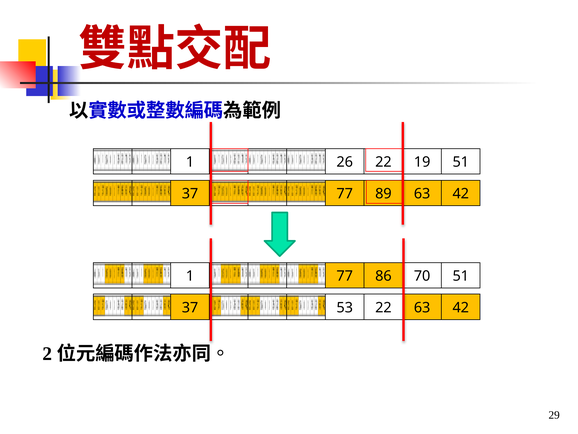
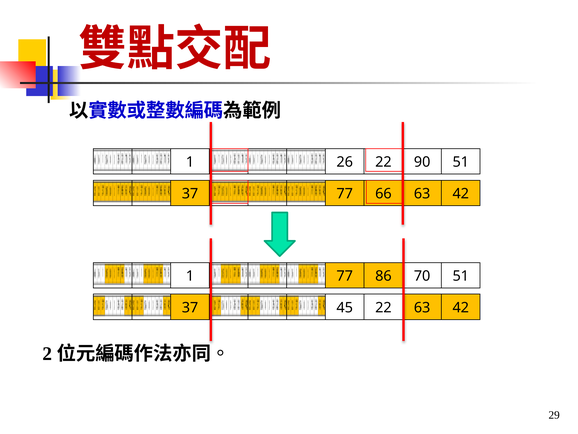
19: 19 -> 90
89: 89 -> 66
53: 53 -> 45
